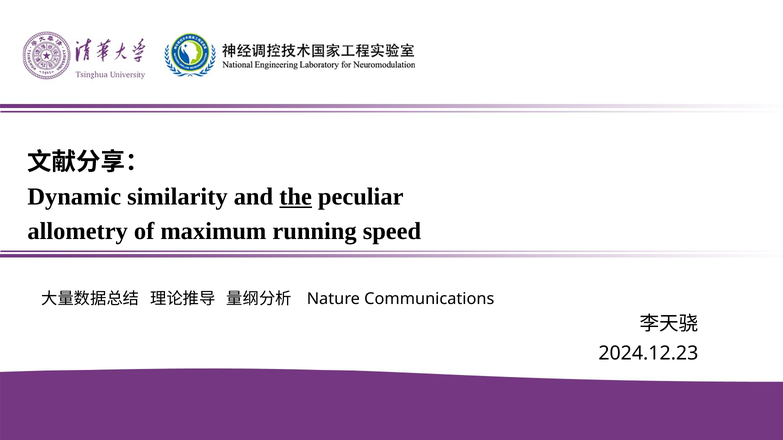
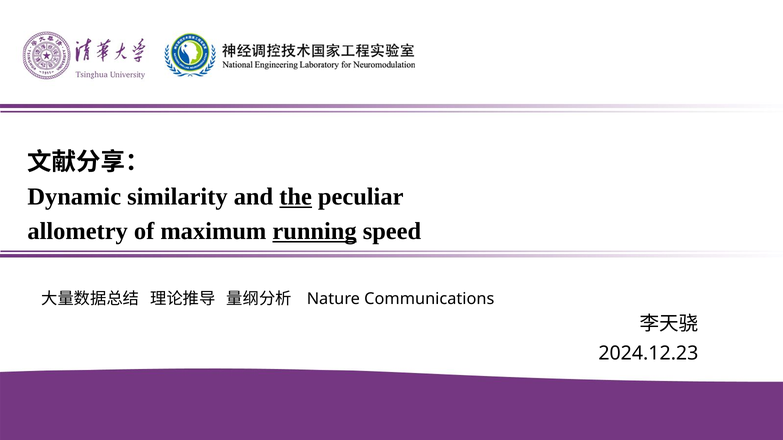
running underline: none -> present
